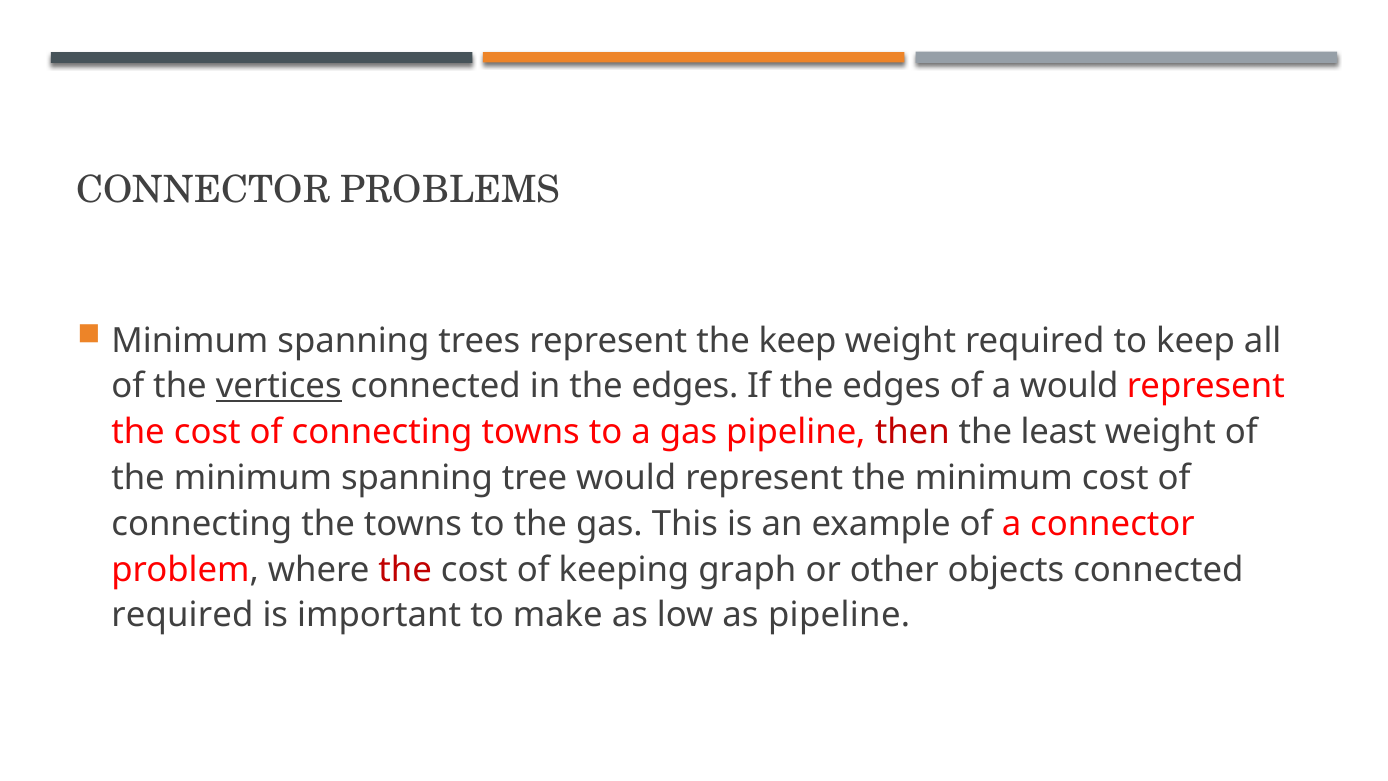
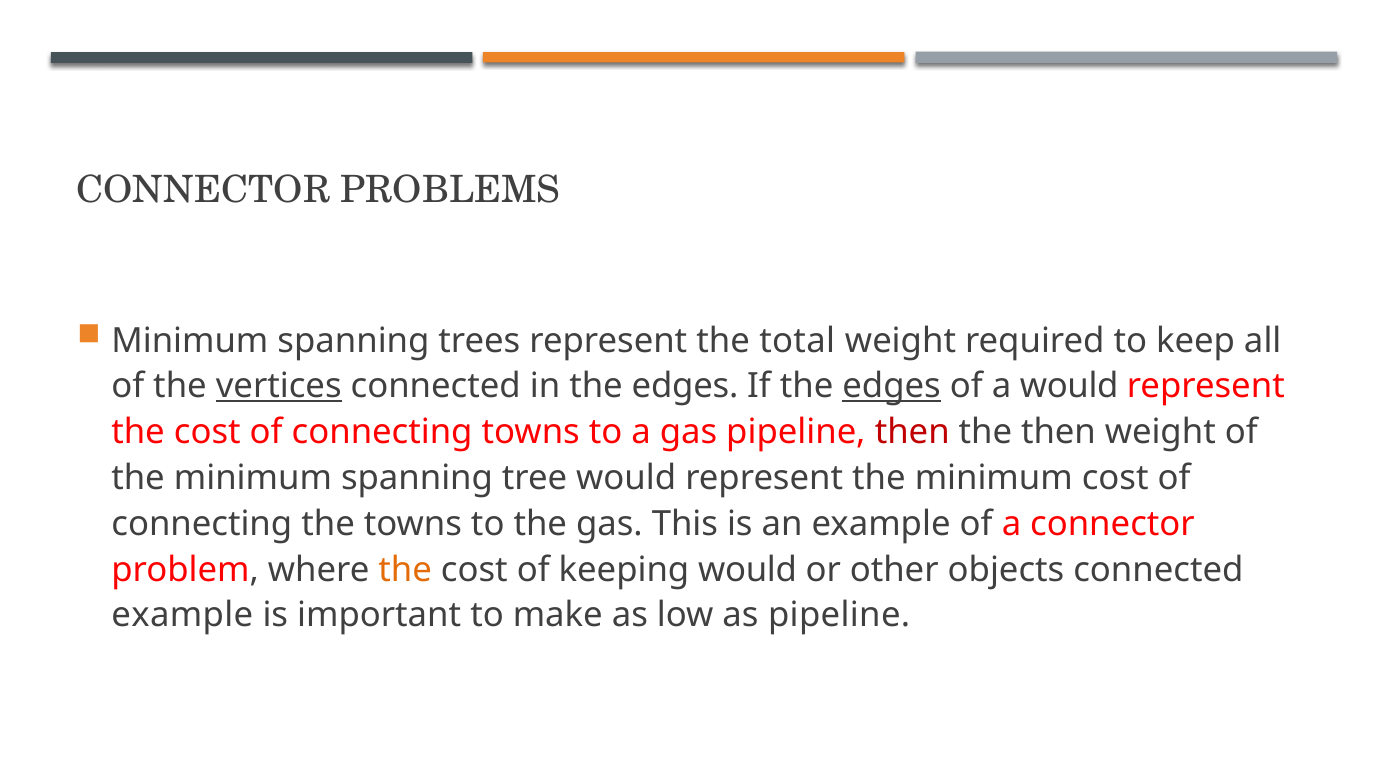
the keep: keep -> total
edges at (892, 386) underline: none -> present
the least: least -> then
the at (405, 569) colour: red -> orange
keeping graph: graph -> would
required at (182, 615): required -> example
